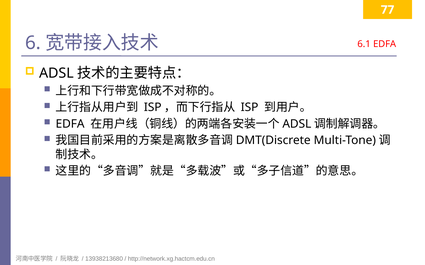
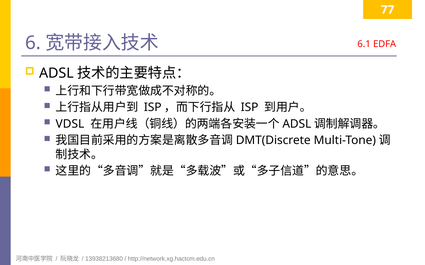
EDFA at (70, 124): EDFA -> VDSL
